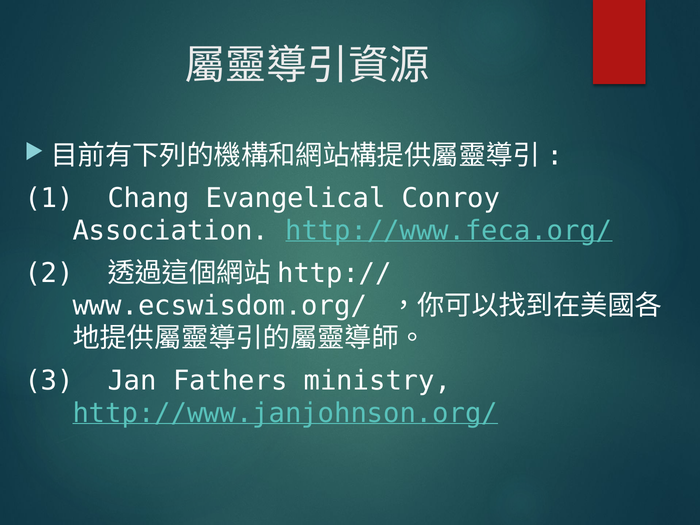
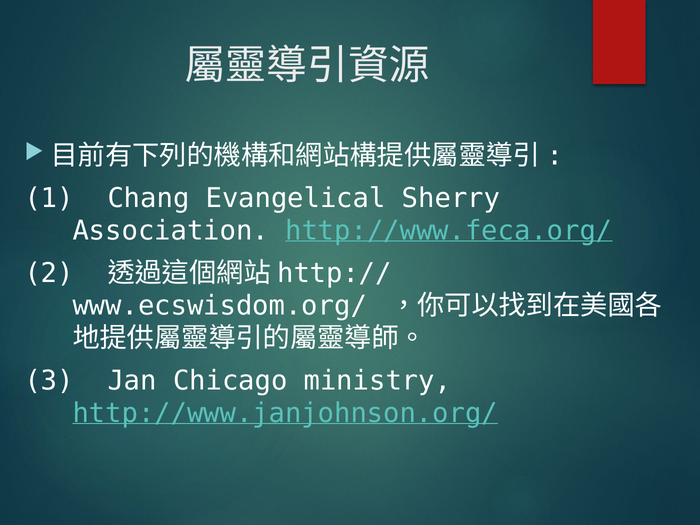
Conroy: Conroy -> Sherry
Fathers: Fathers -> Chicago
